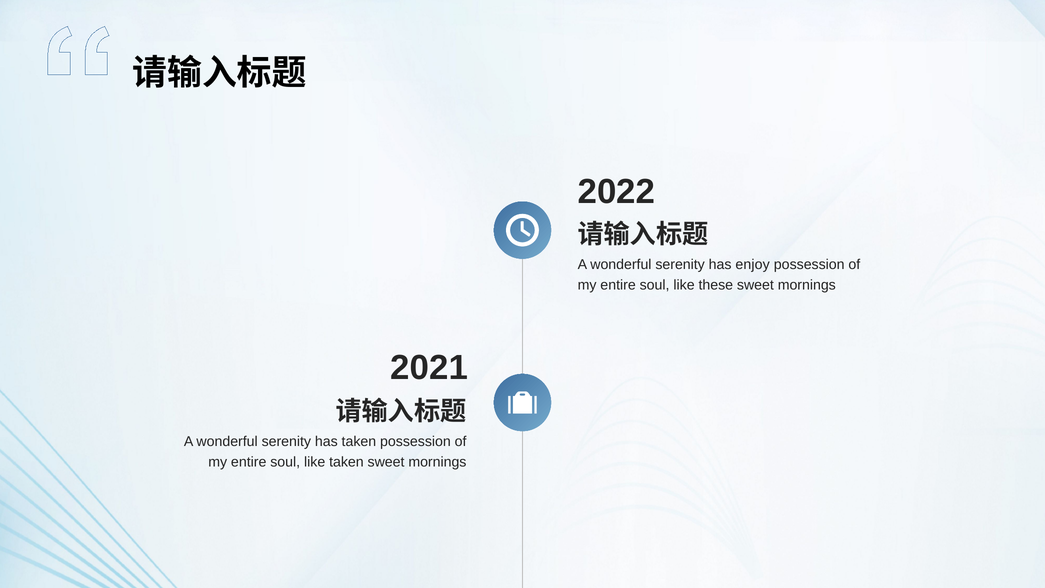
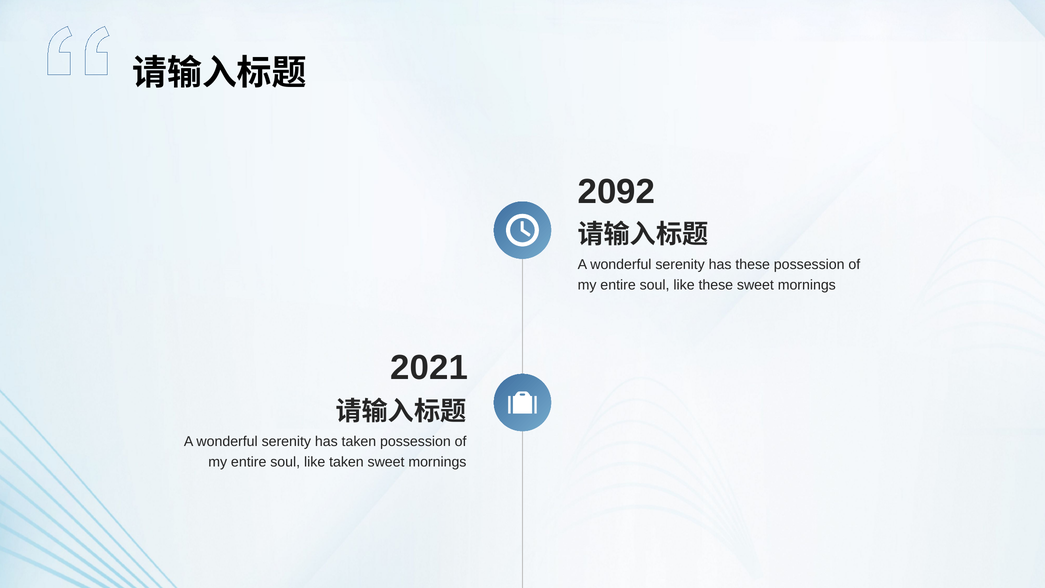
2022: 2022 -> 2092
has enjoy: enjoy -> these
